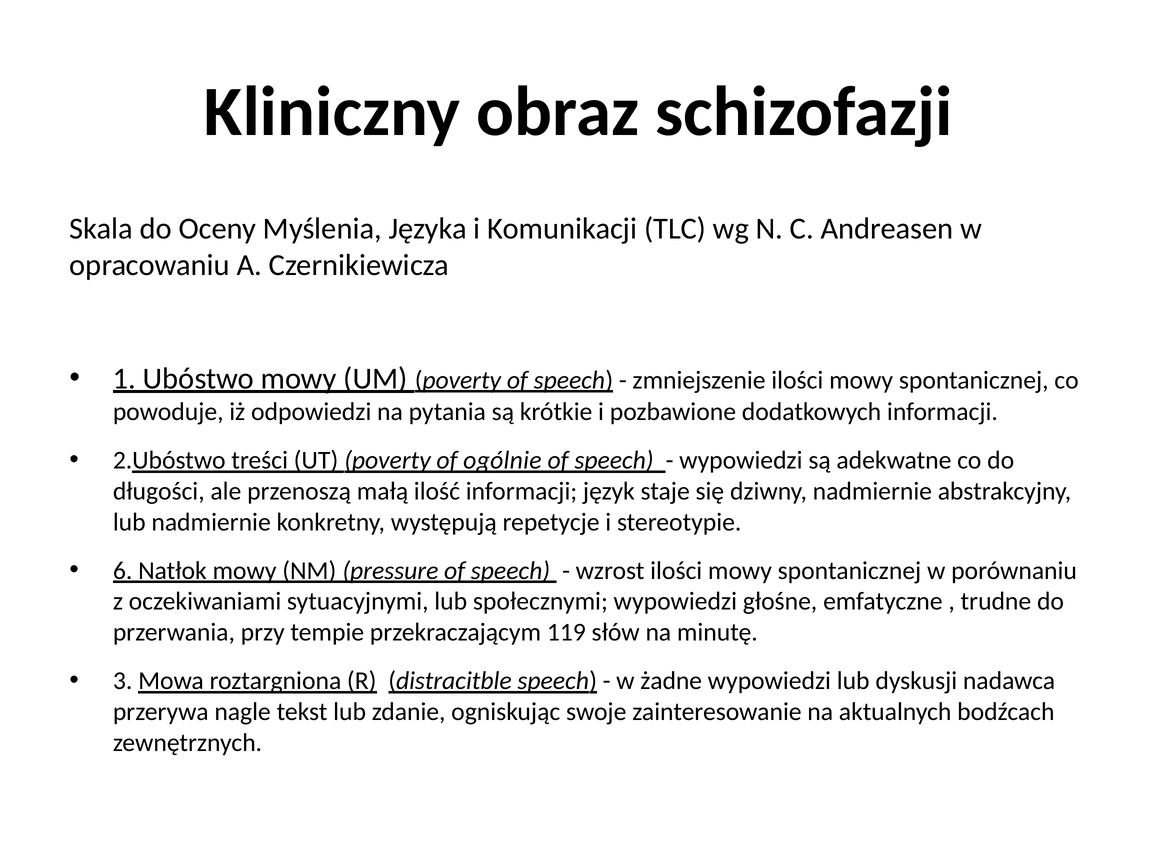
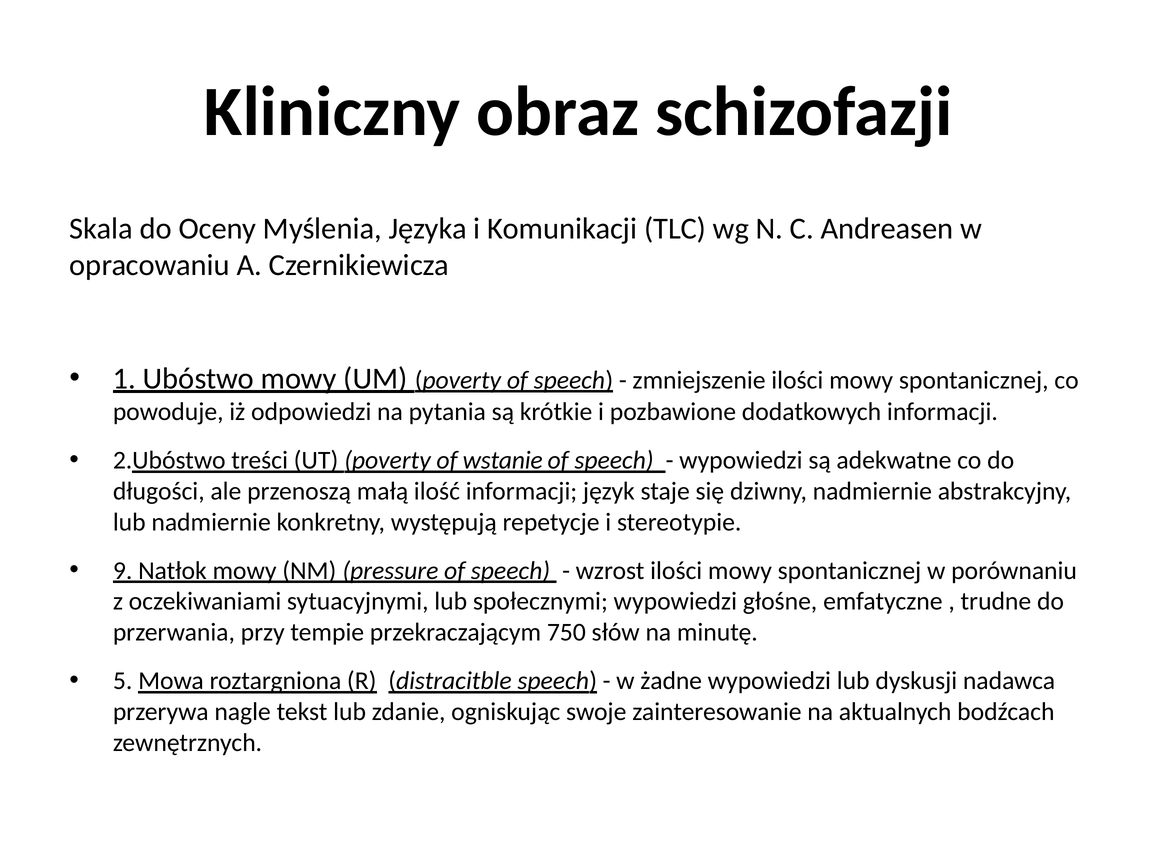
ogólnie: ogólnie -> wstanie
6: 6 -> 9
119: 119 -> 750
3: 3 -> 5
